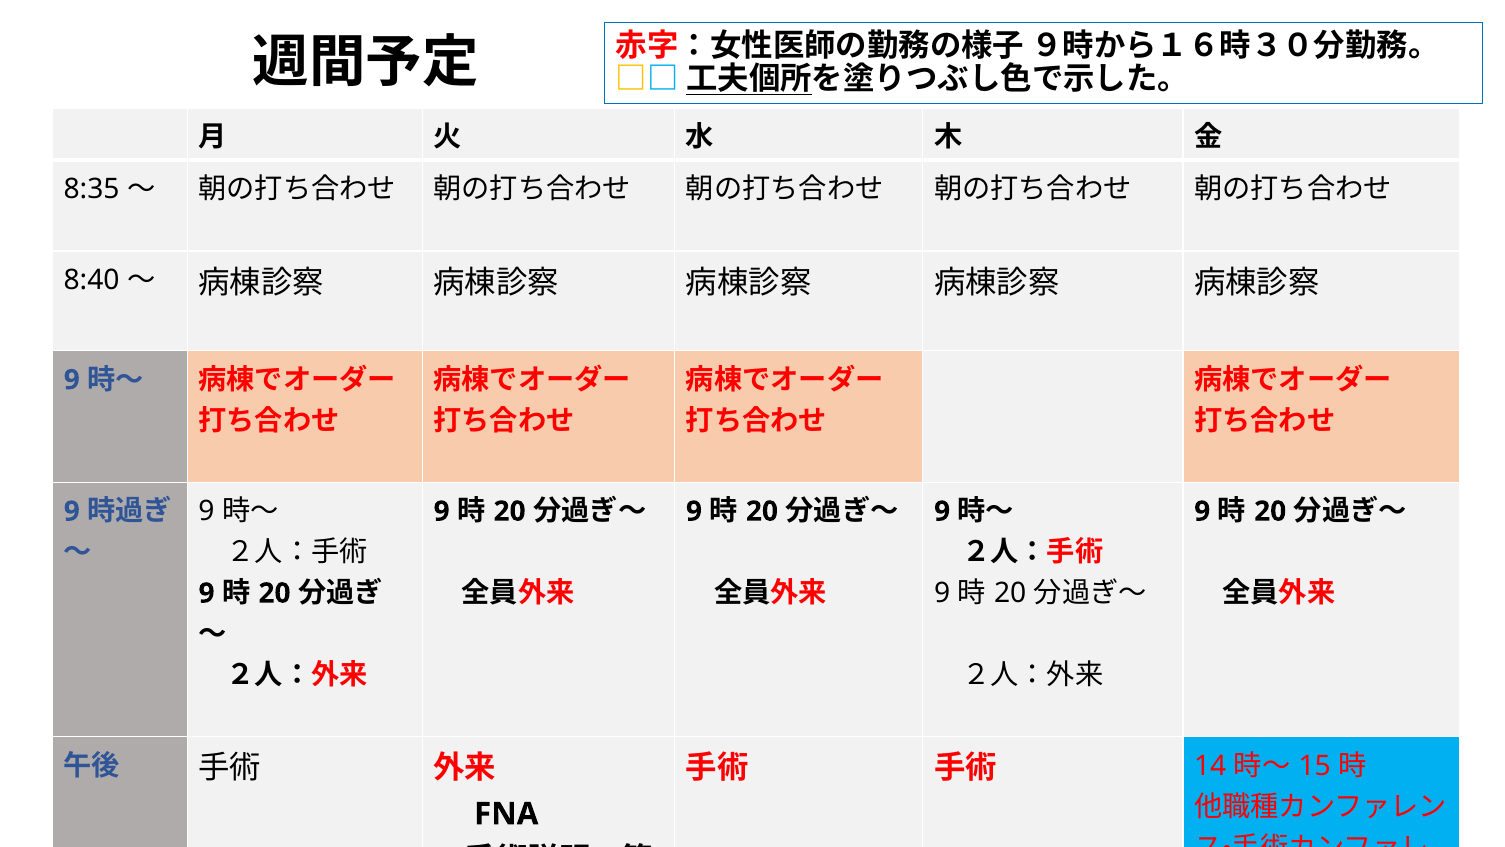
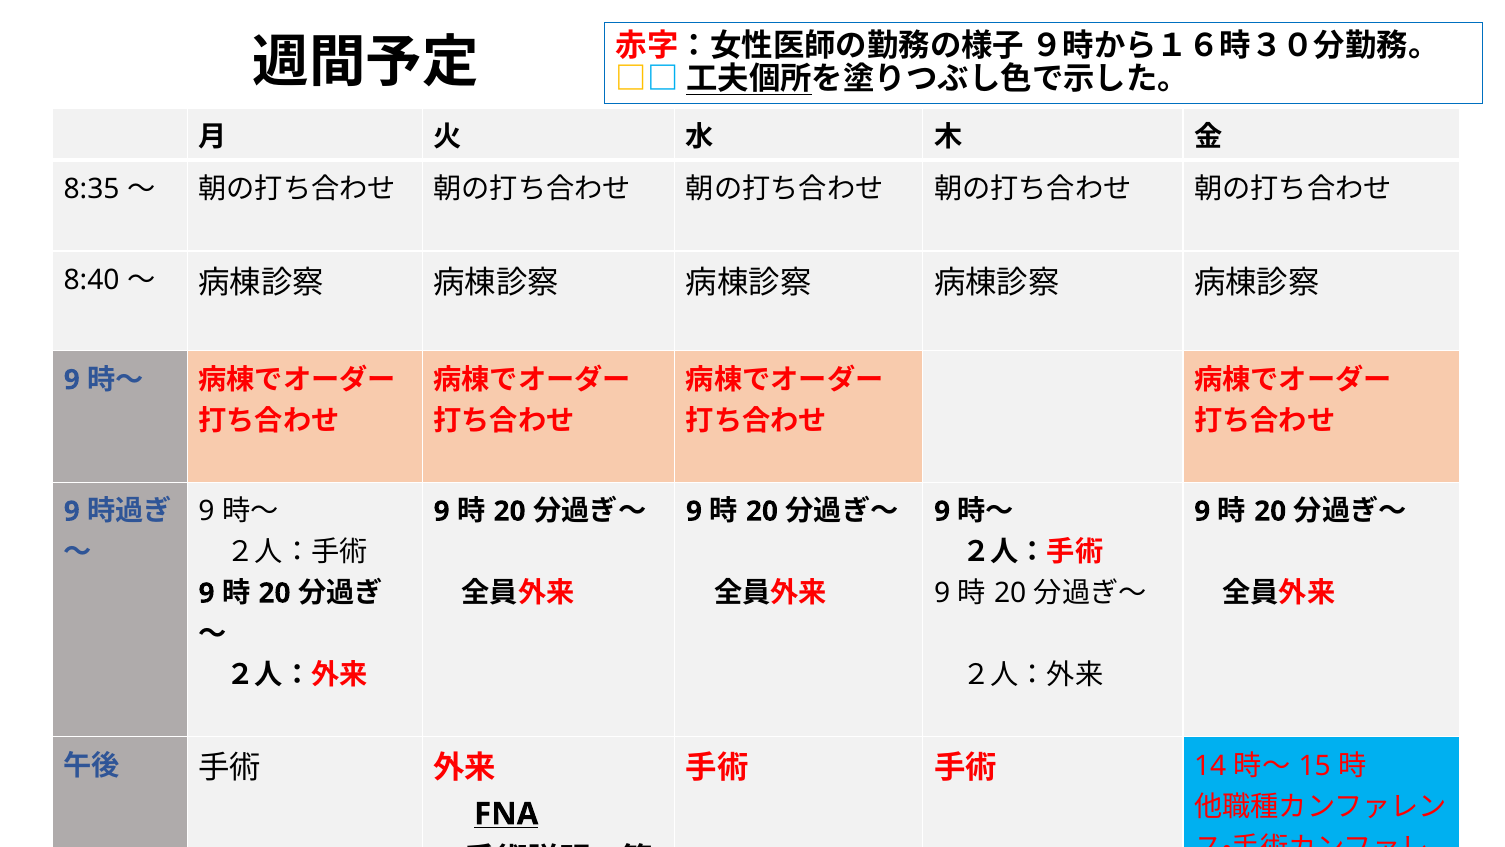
FNA underline: none -> present
